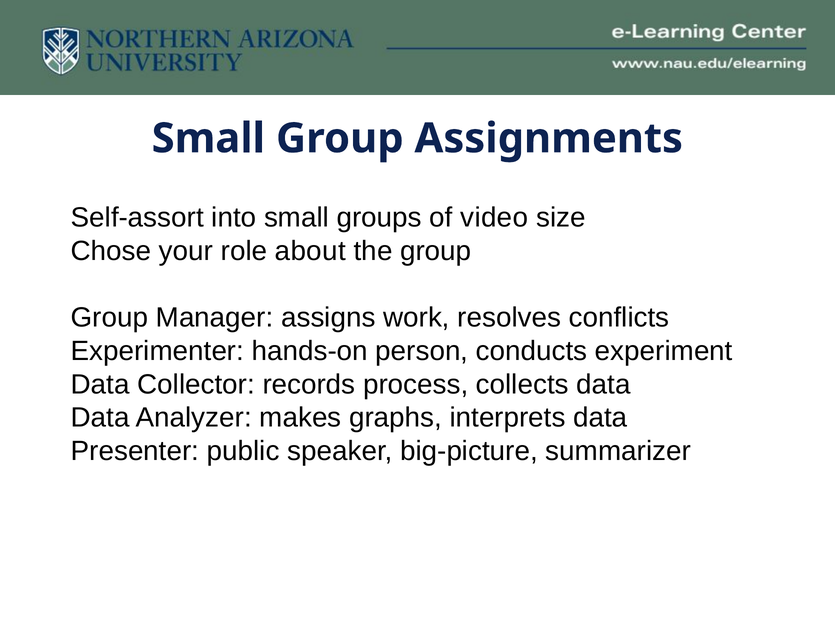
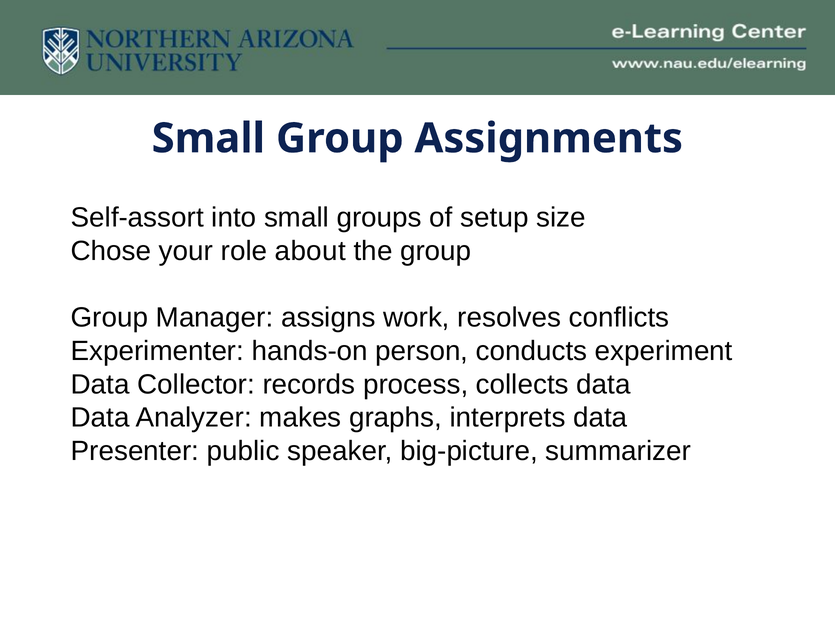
video: video -> setup
